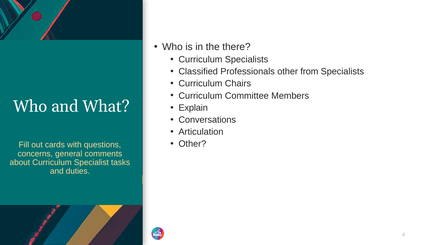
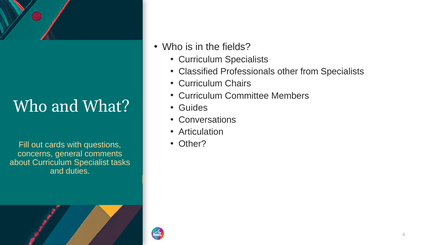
there: there -> fields
Explain: Explain -> Guides
